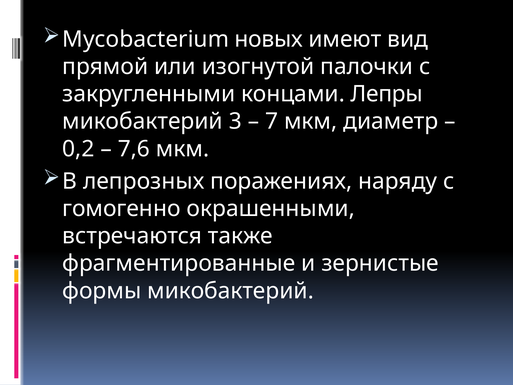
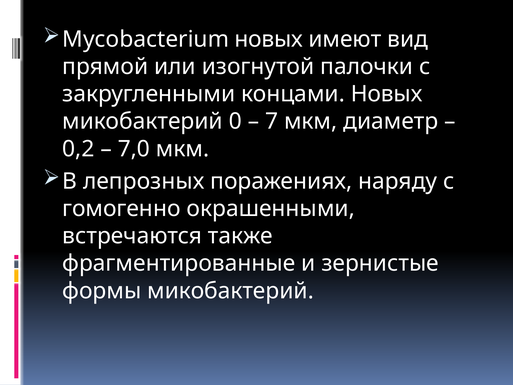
концами Лепры: Лепры -> Новых
3: 3 -> 0
7,6: 7,6 -> 7,0
